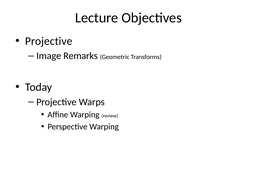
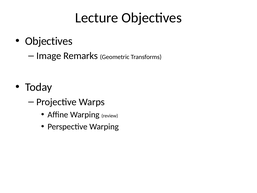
Projective at (49, 41): Projective -> Objectives
